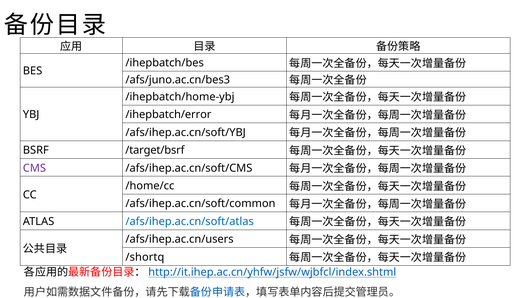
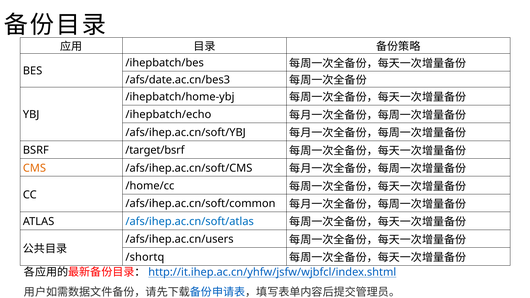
/afs/juno.ac.cn/bes3: /afs/juno.ac.cn/bes3 -> /afs/date.ac.cn/bes3
/ihepbatch/error: /ihepbatch/error -> /ihepbatch/echo
CMS colour: purple -> orange
